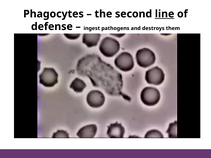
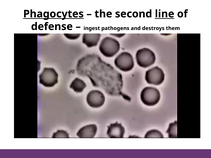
Phagocytes underline: none -> present
